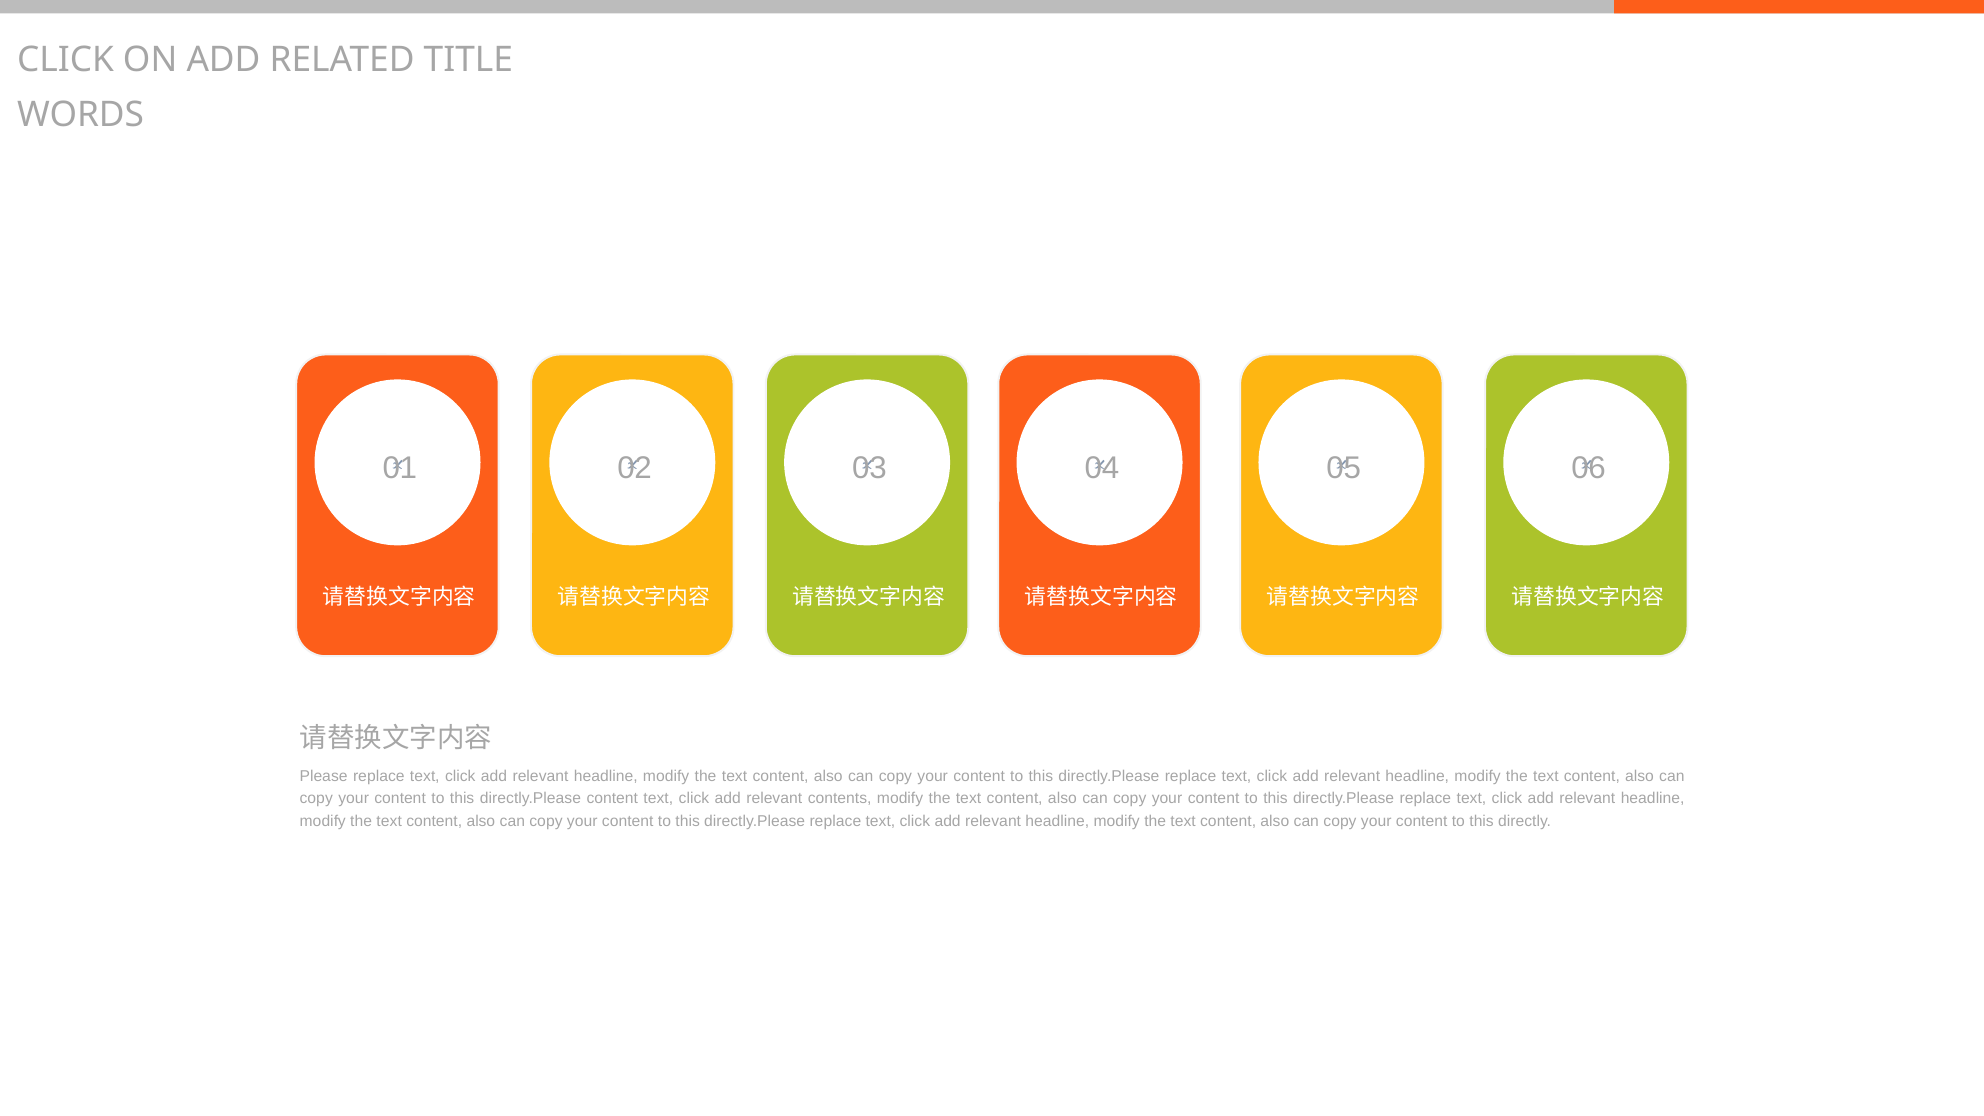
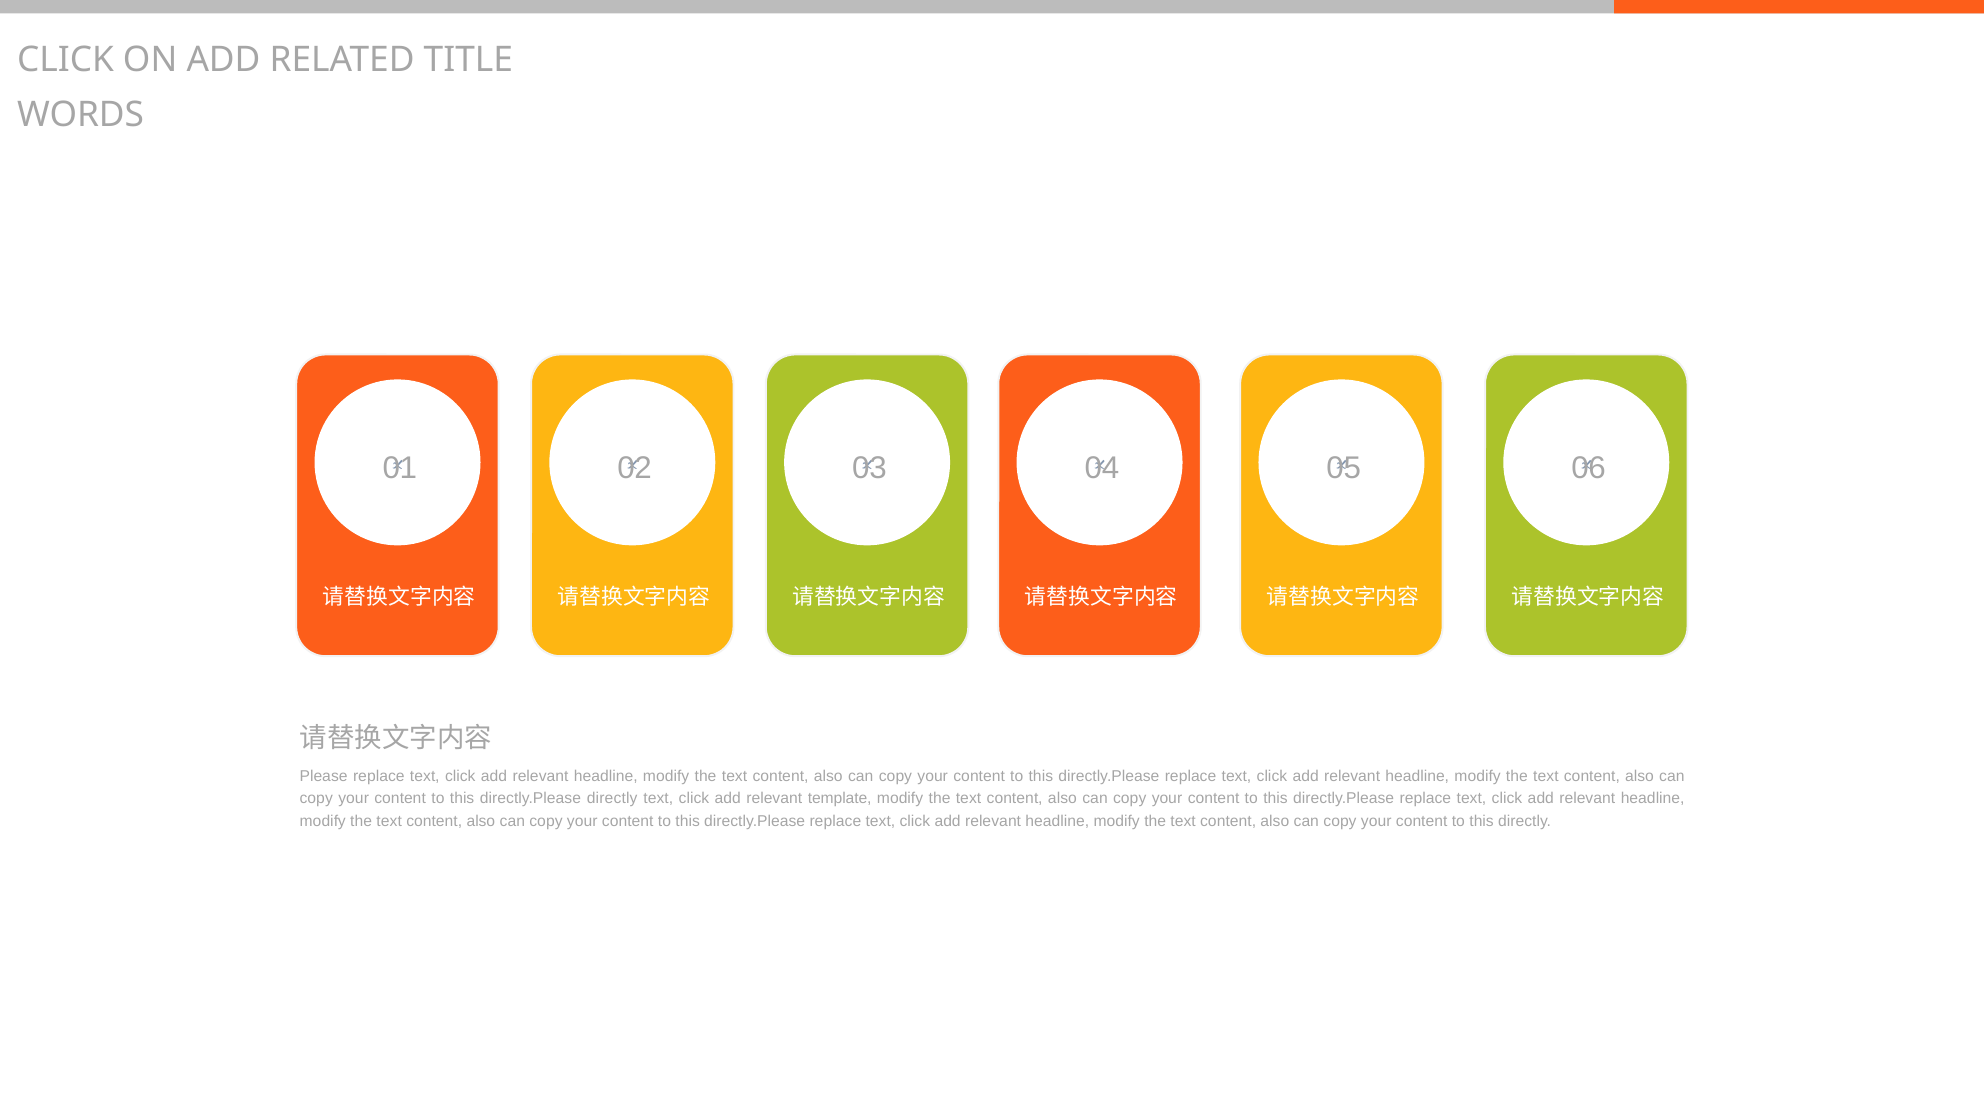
directly.Please content: content -> directly
contents: contents -> template
